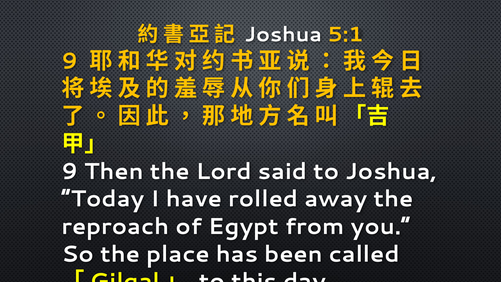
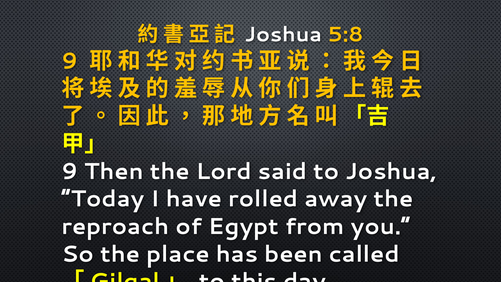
5:1: 5:1 -> 5:8
